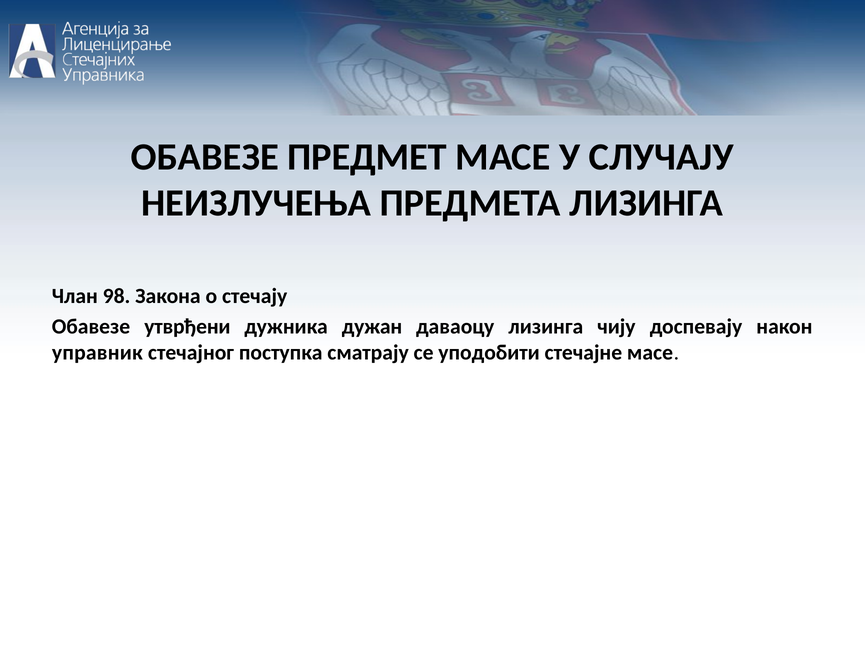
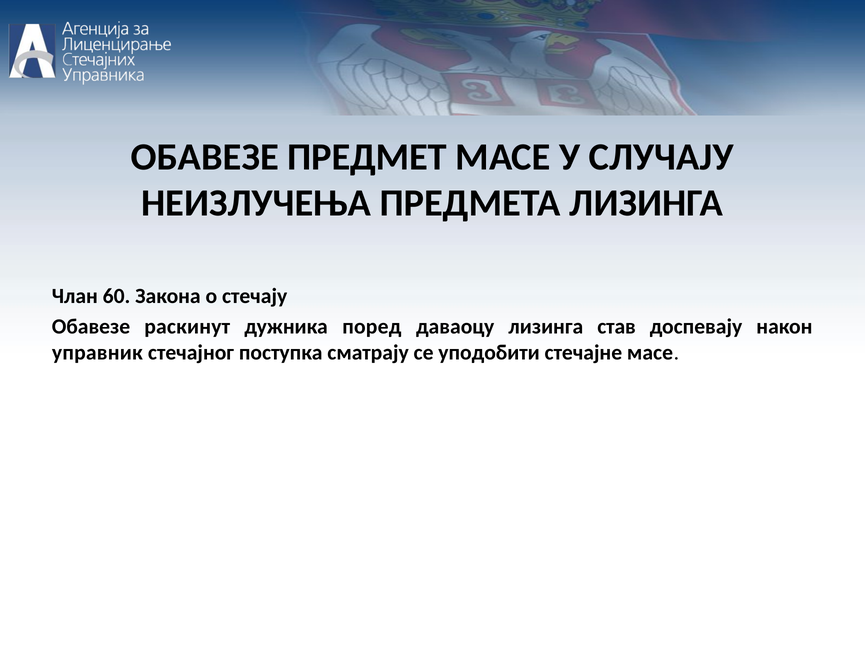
98: 98 -> 60
утврђени: утврђени -> раскинут
дужан: дужан -> поред
чију: чију -> став
